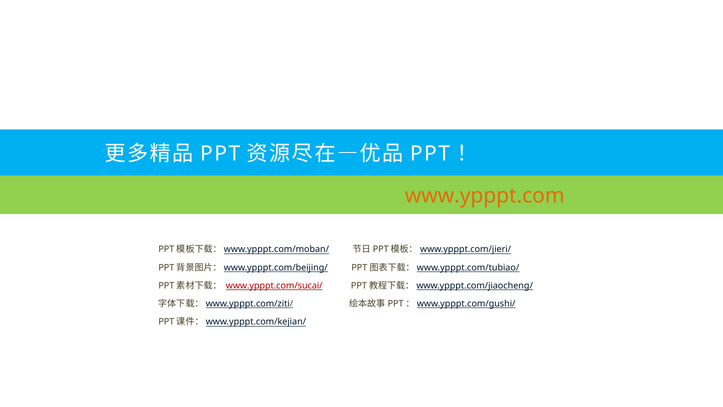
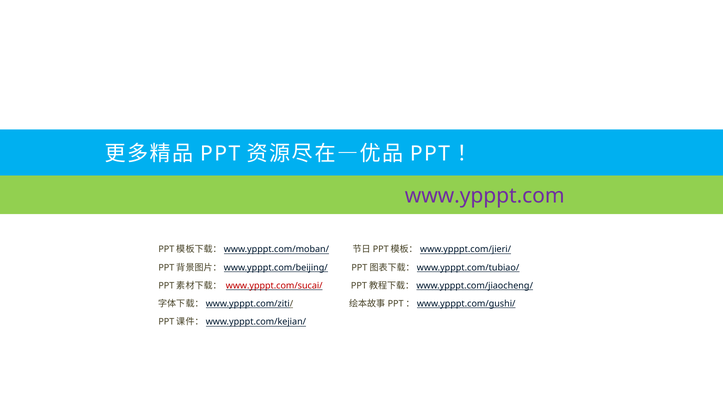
www.ypppt.com colour: orange -> purple
